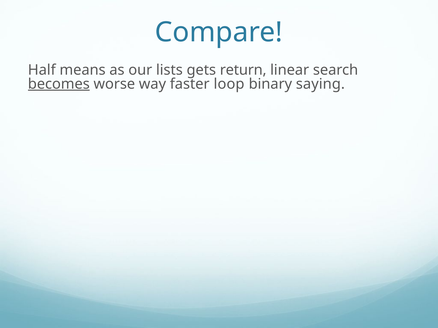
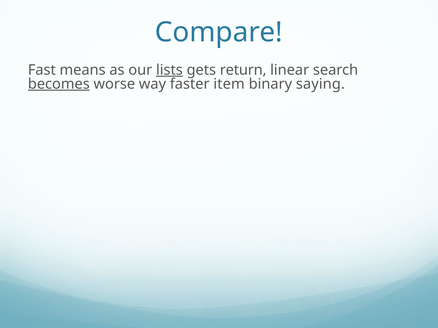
Half: Half -> Fast
lists underline: none -> present
loop: loop -> item
